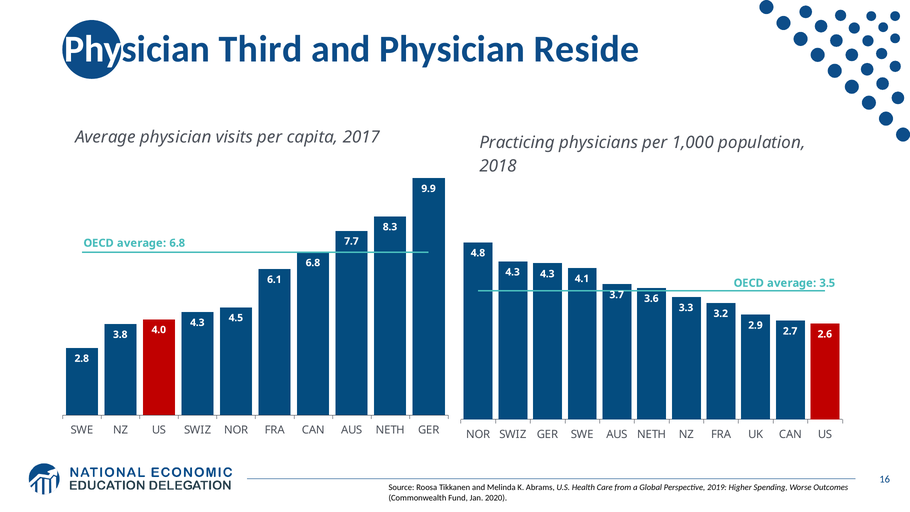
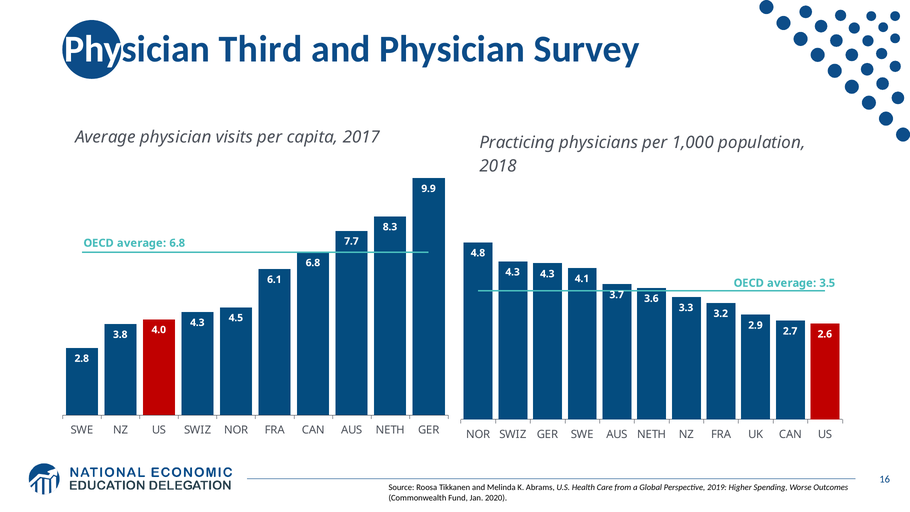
Reside: Reside -> Survey
